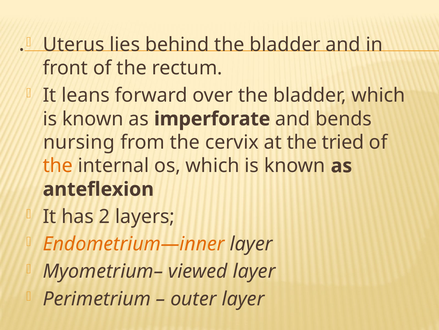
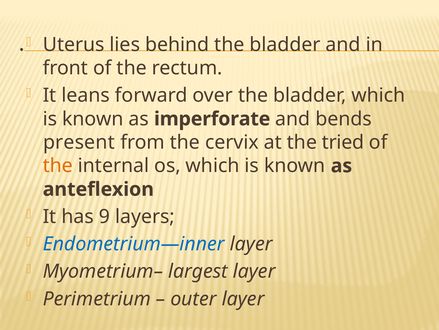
nursing: nursing -> present
2: 2 -> 9
Endometrium—inner colour: orange -> blue
viewed: viewed -> largest
